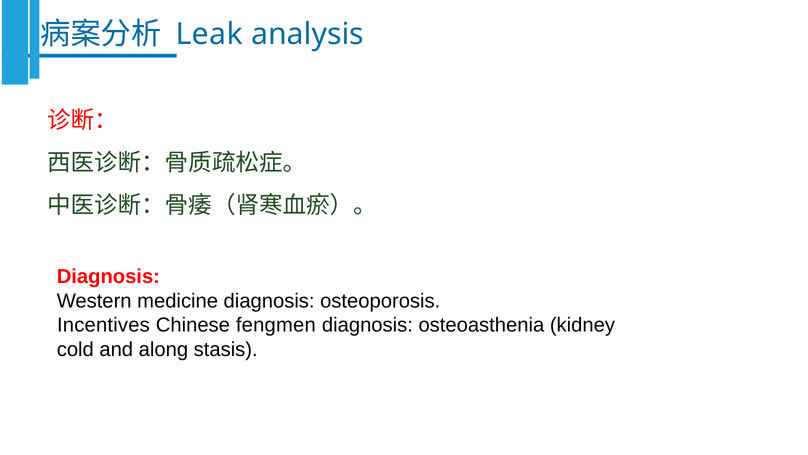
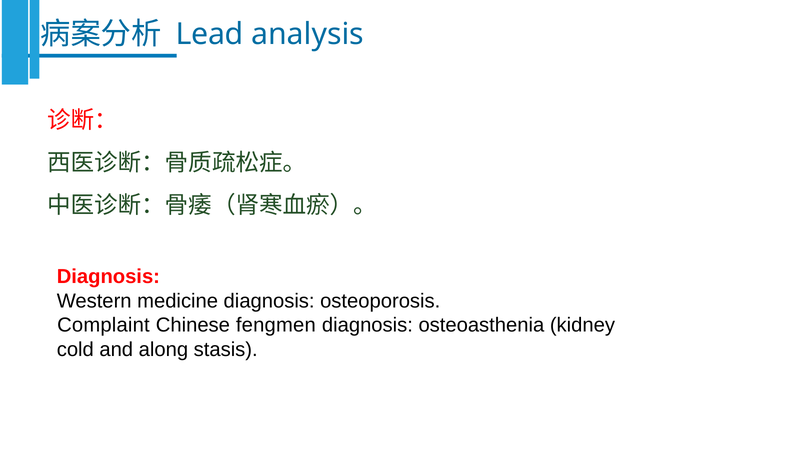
Leak: Leak -> Lead
Incentives: Incentives -> Complaint
